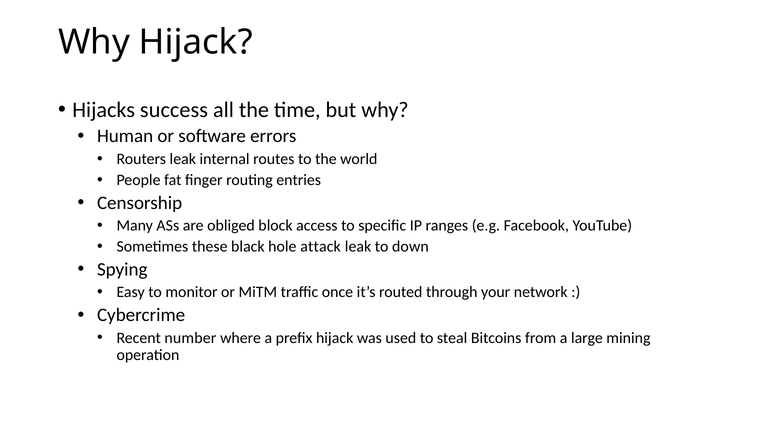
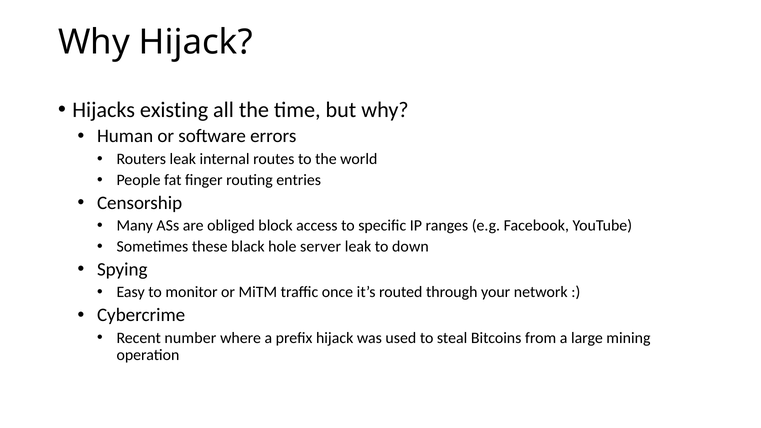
success: success -> existing
attack: attack -> server
